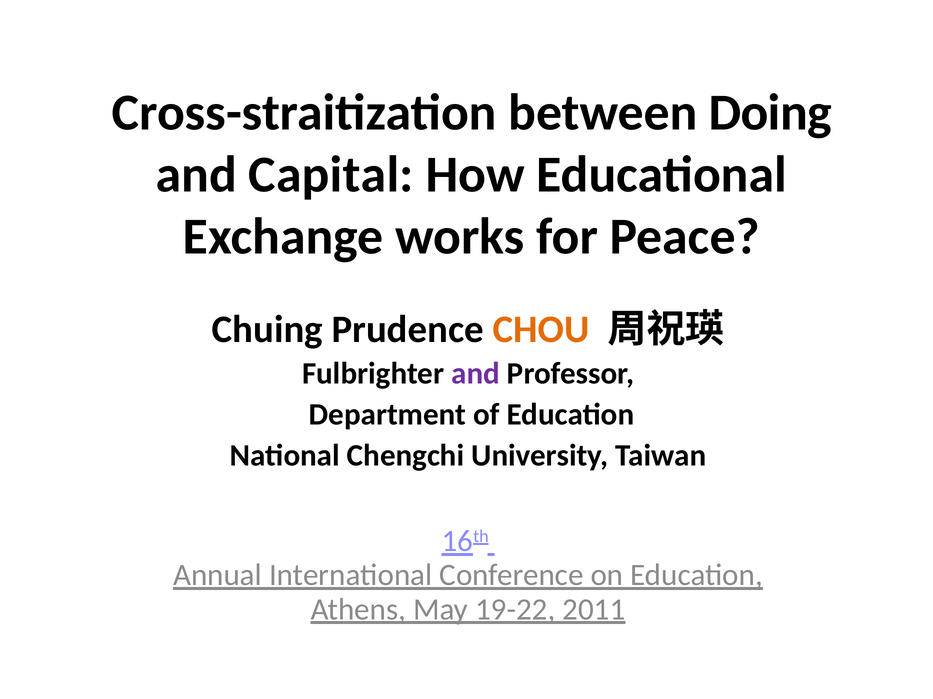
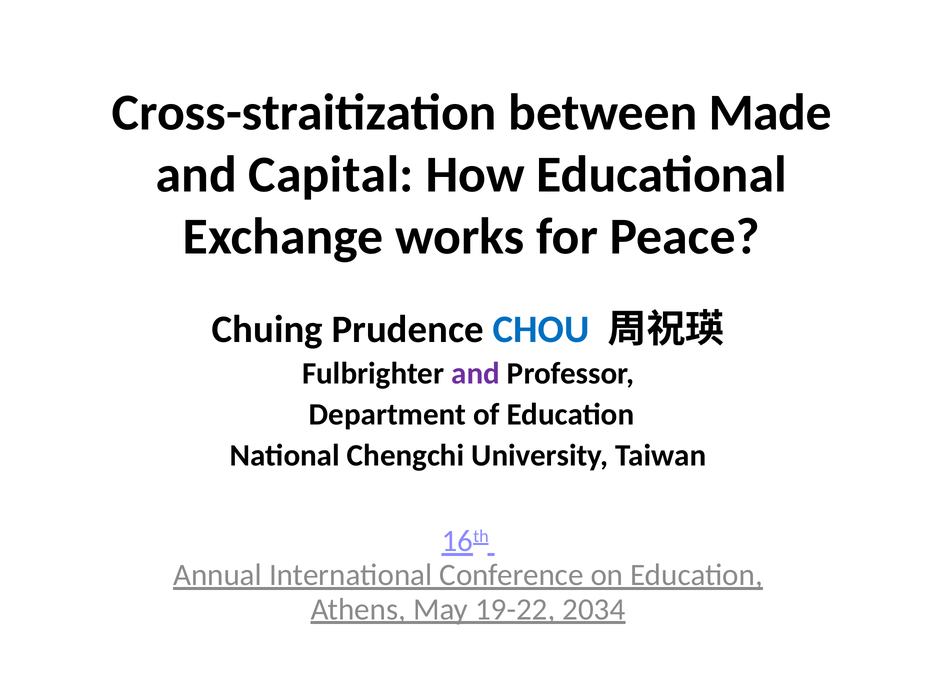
Doing: Doing -> Made
CHOU colour: orange -> blue
2011: 2011 -> 2034
